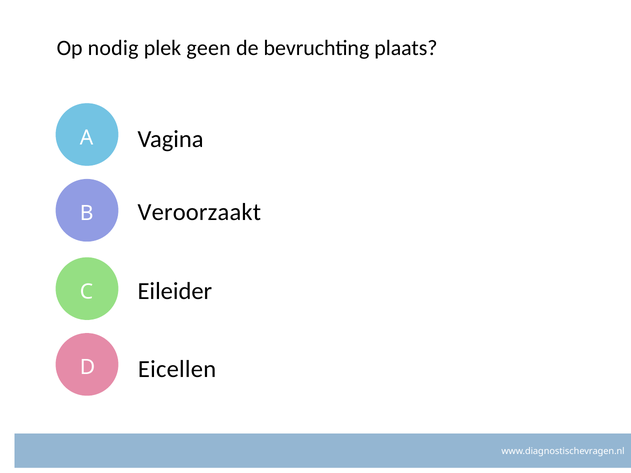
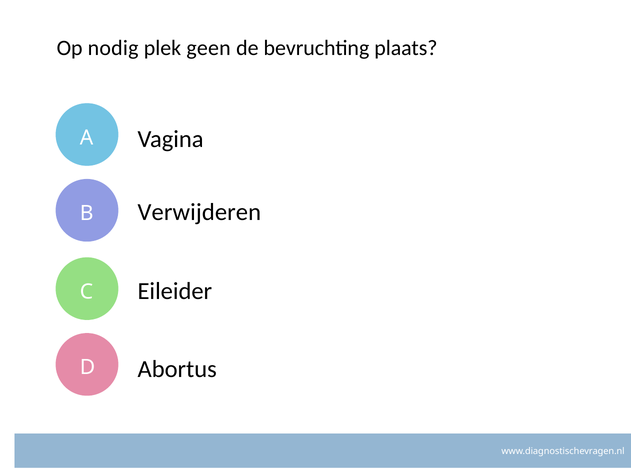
Veroorzaakt: Veroorzaakt -> Verwijderen
Eicellen: Eicellen -> Abortus
